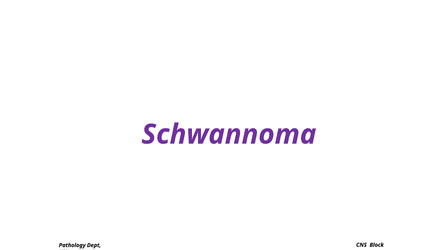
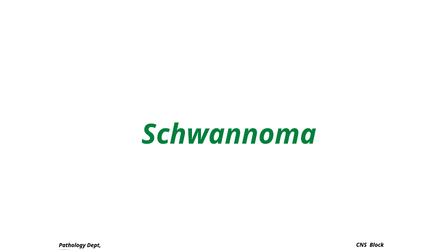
Schwannoma colour: purple -> green
